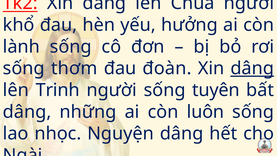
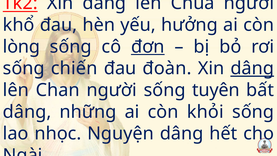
lành: lành -> lòng
đơn underline: none -> present
thơm: thơm -> chiến
Trinh: Trinh -> Chan
luôn: luôn -> khỏi
